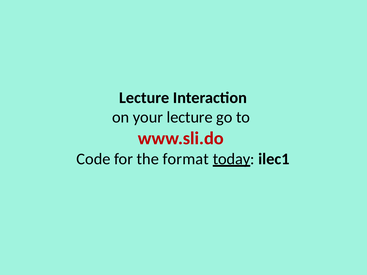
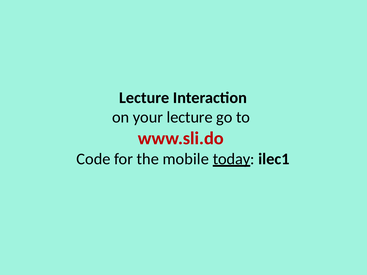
format: format -> mobile
